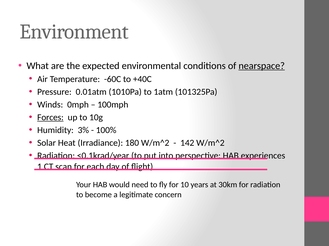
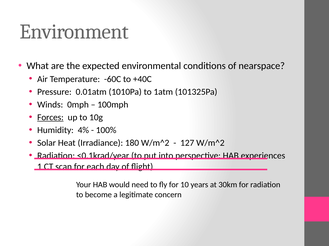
nearspace underline: present -> none
3%: 3% -> 4%
142: 142 -> 127
